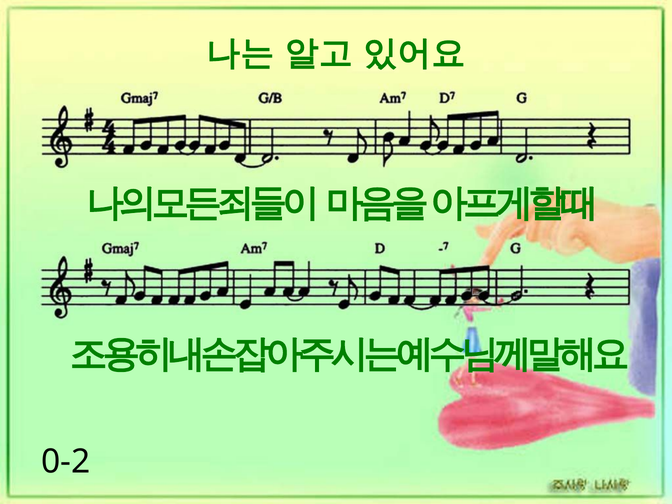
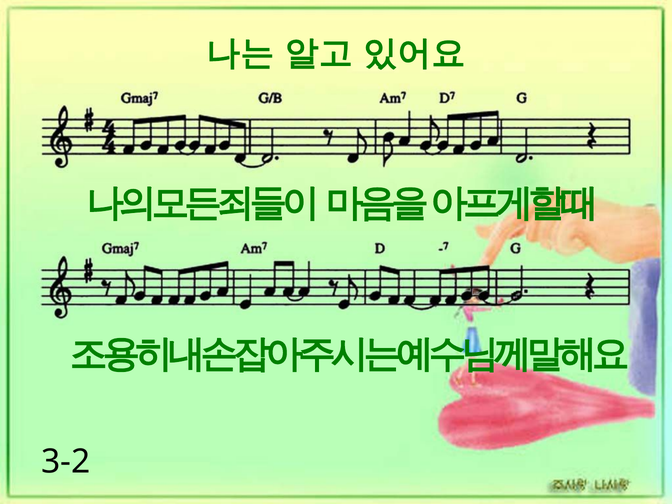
0-2: 0-2 -> 3-2
